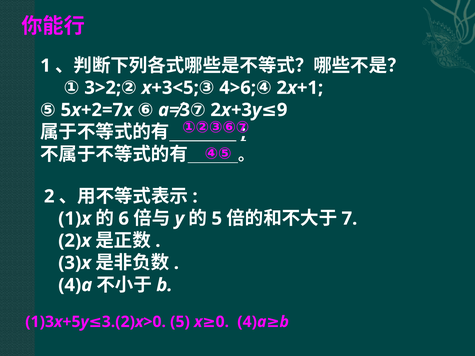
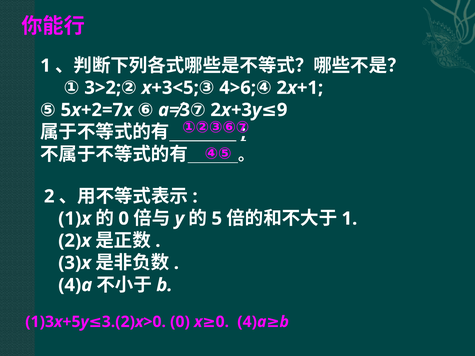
6 at (124, 219): 6 -> 0
7 at (349, 219): 7 -> 1
5 at (180, 322): 5 -> 0
